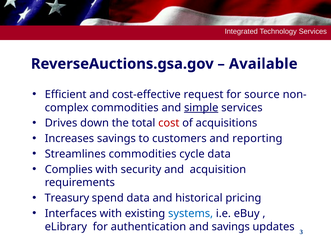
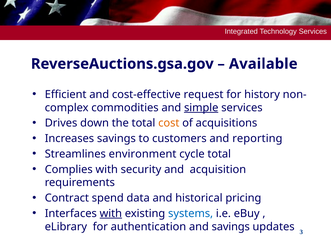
source: source -> history
cost colour: red -> orange
Streamlines commodities: commodities -> environment
cycle data: data -> total
Treasury: Treasury -> Contract
with at (111, 214) underline: none -> present
